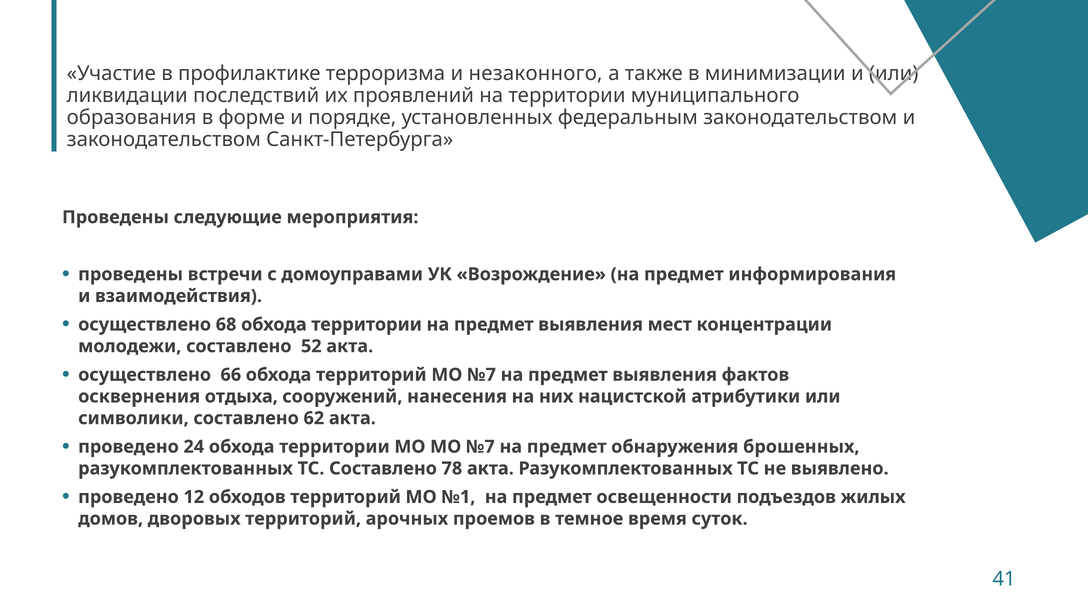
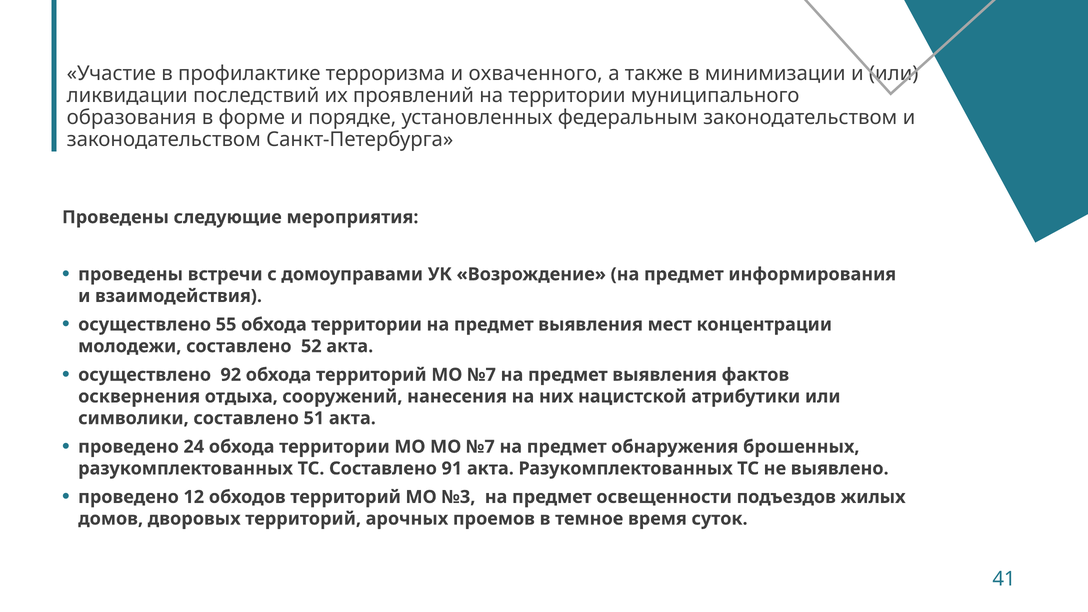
незаконного: незаконного -> охваченного
68: 68 -> 55
66: 66 -> 92
62: 62 -> 51
78: 78 -> 91
№1: №1 -> №3
